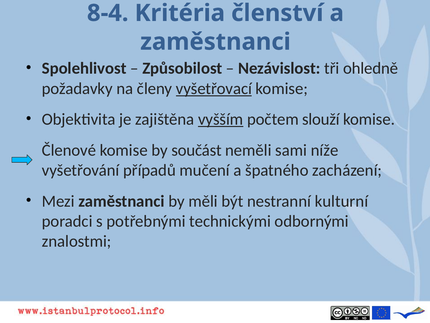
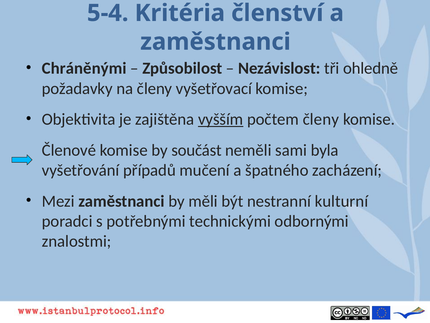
8-4: 8-4 -> 5-4
Spolehlivost: Spolehlivost -> Chráněnými
vyšetřovací underline: present -> none
počtem slouží: slouží -> členy
níže: níže -> byla
